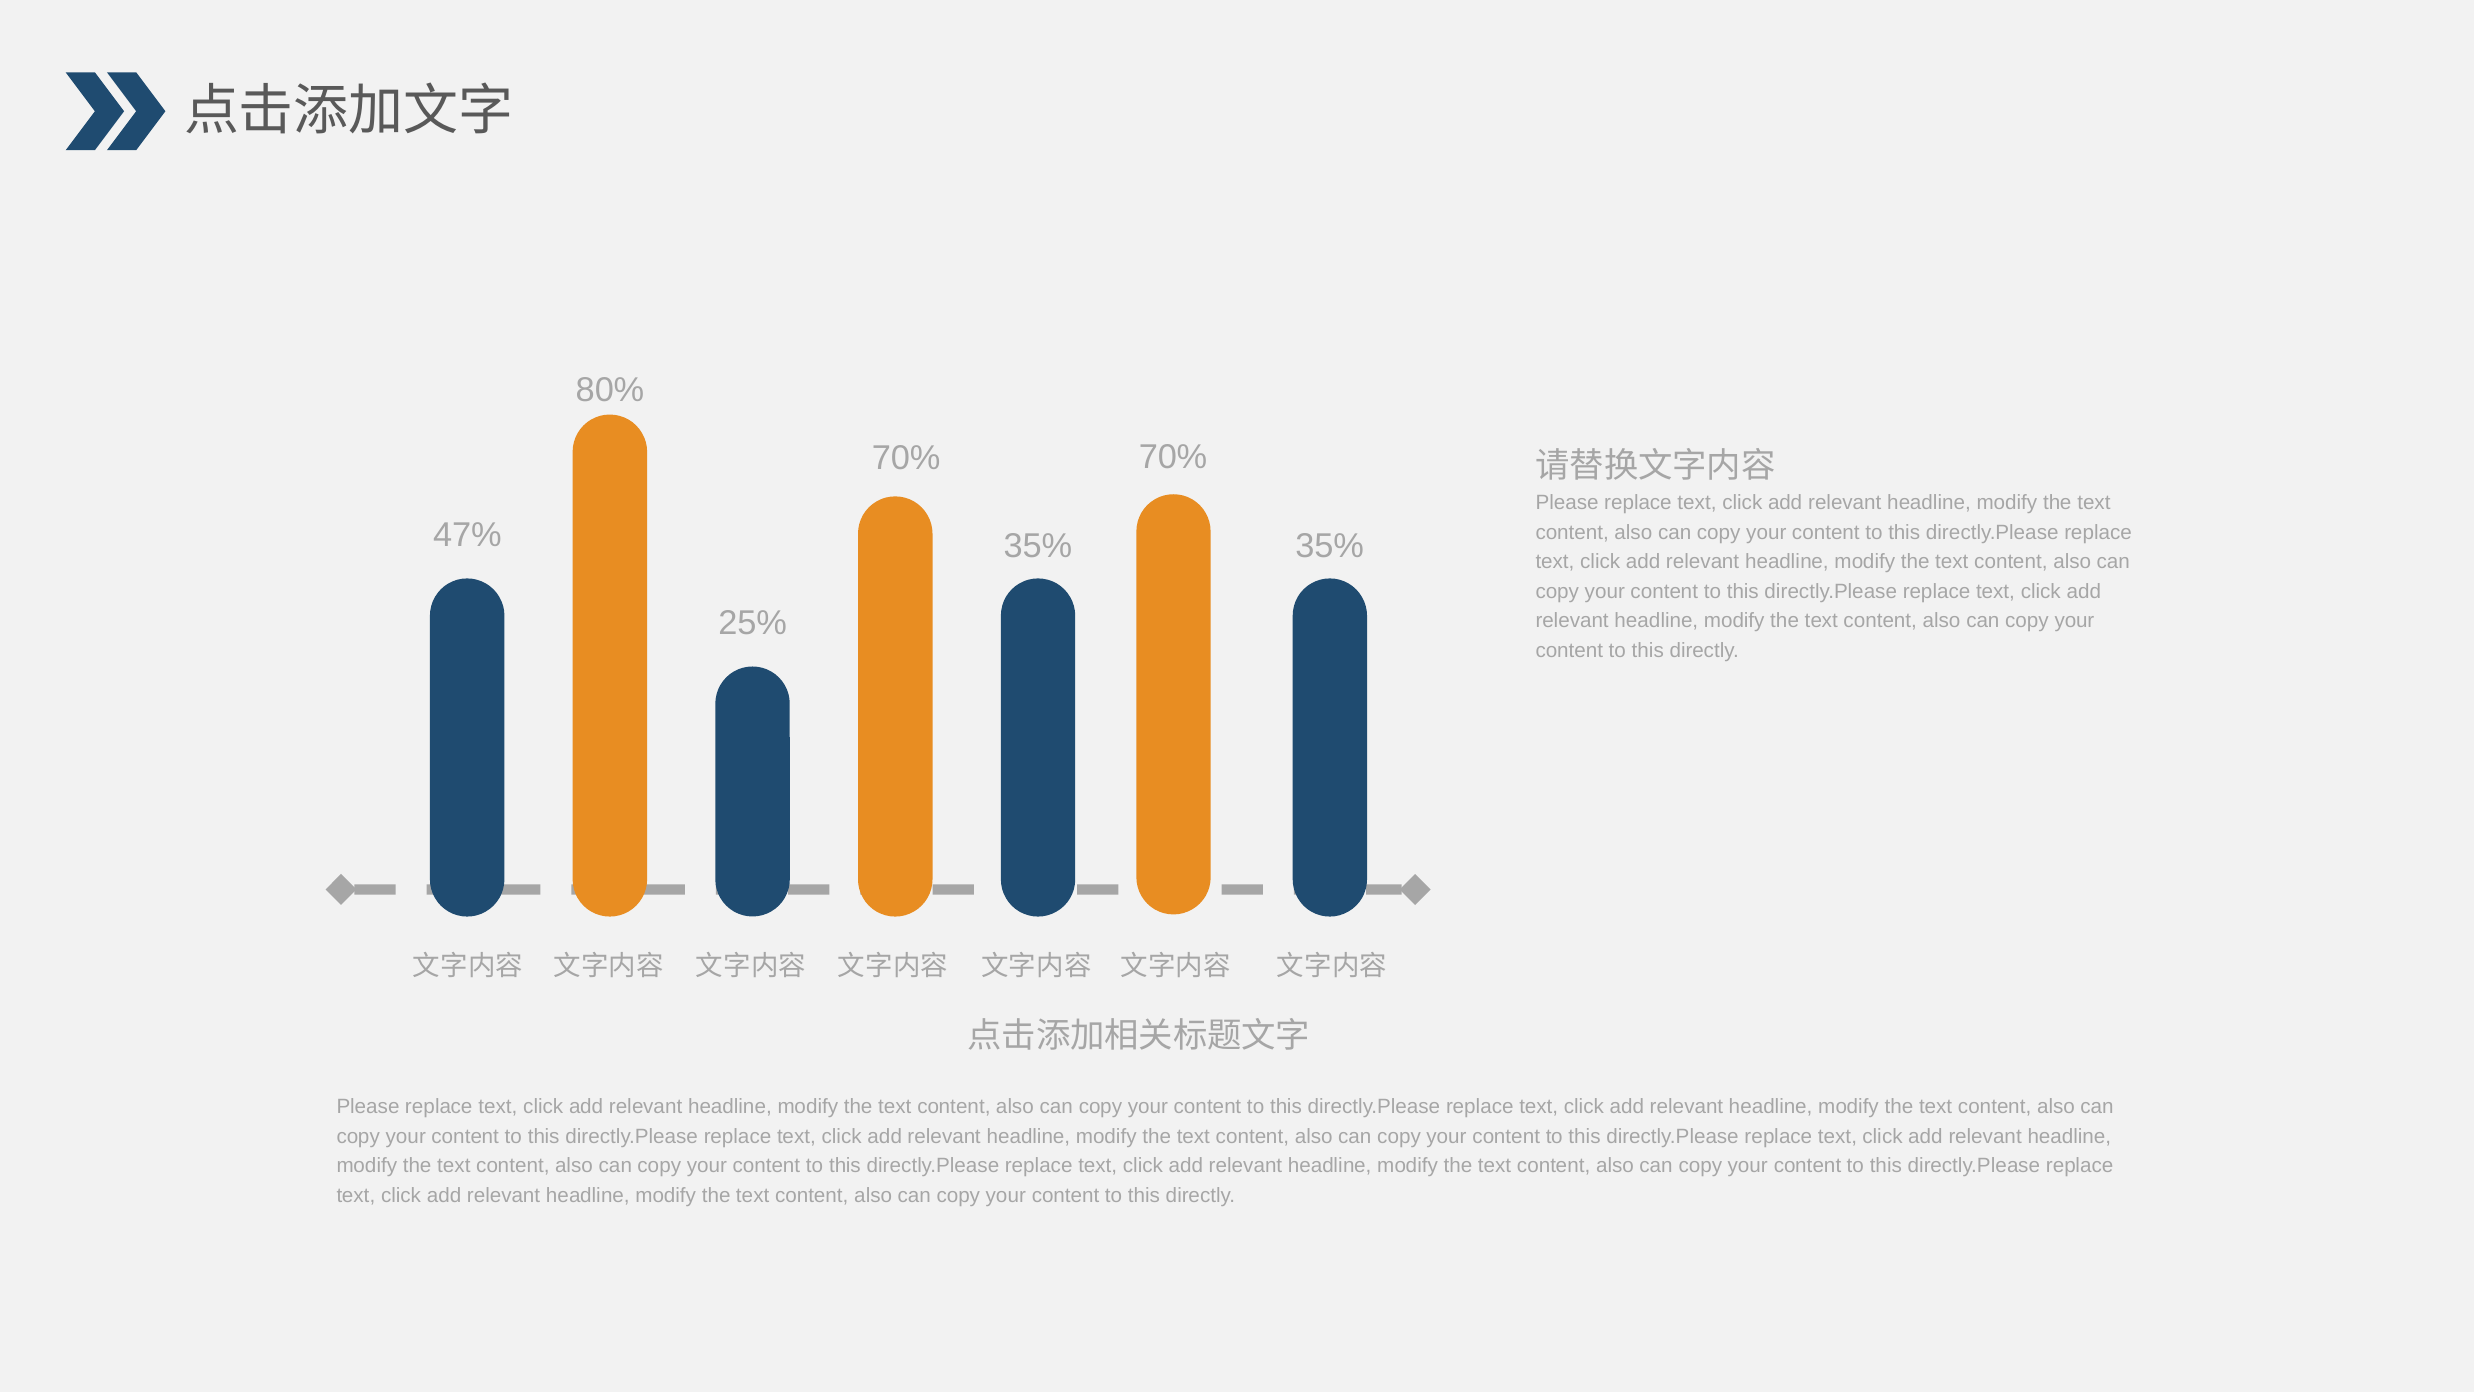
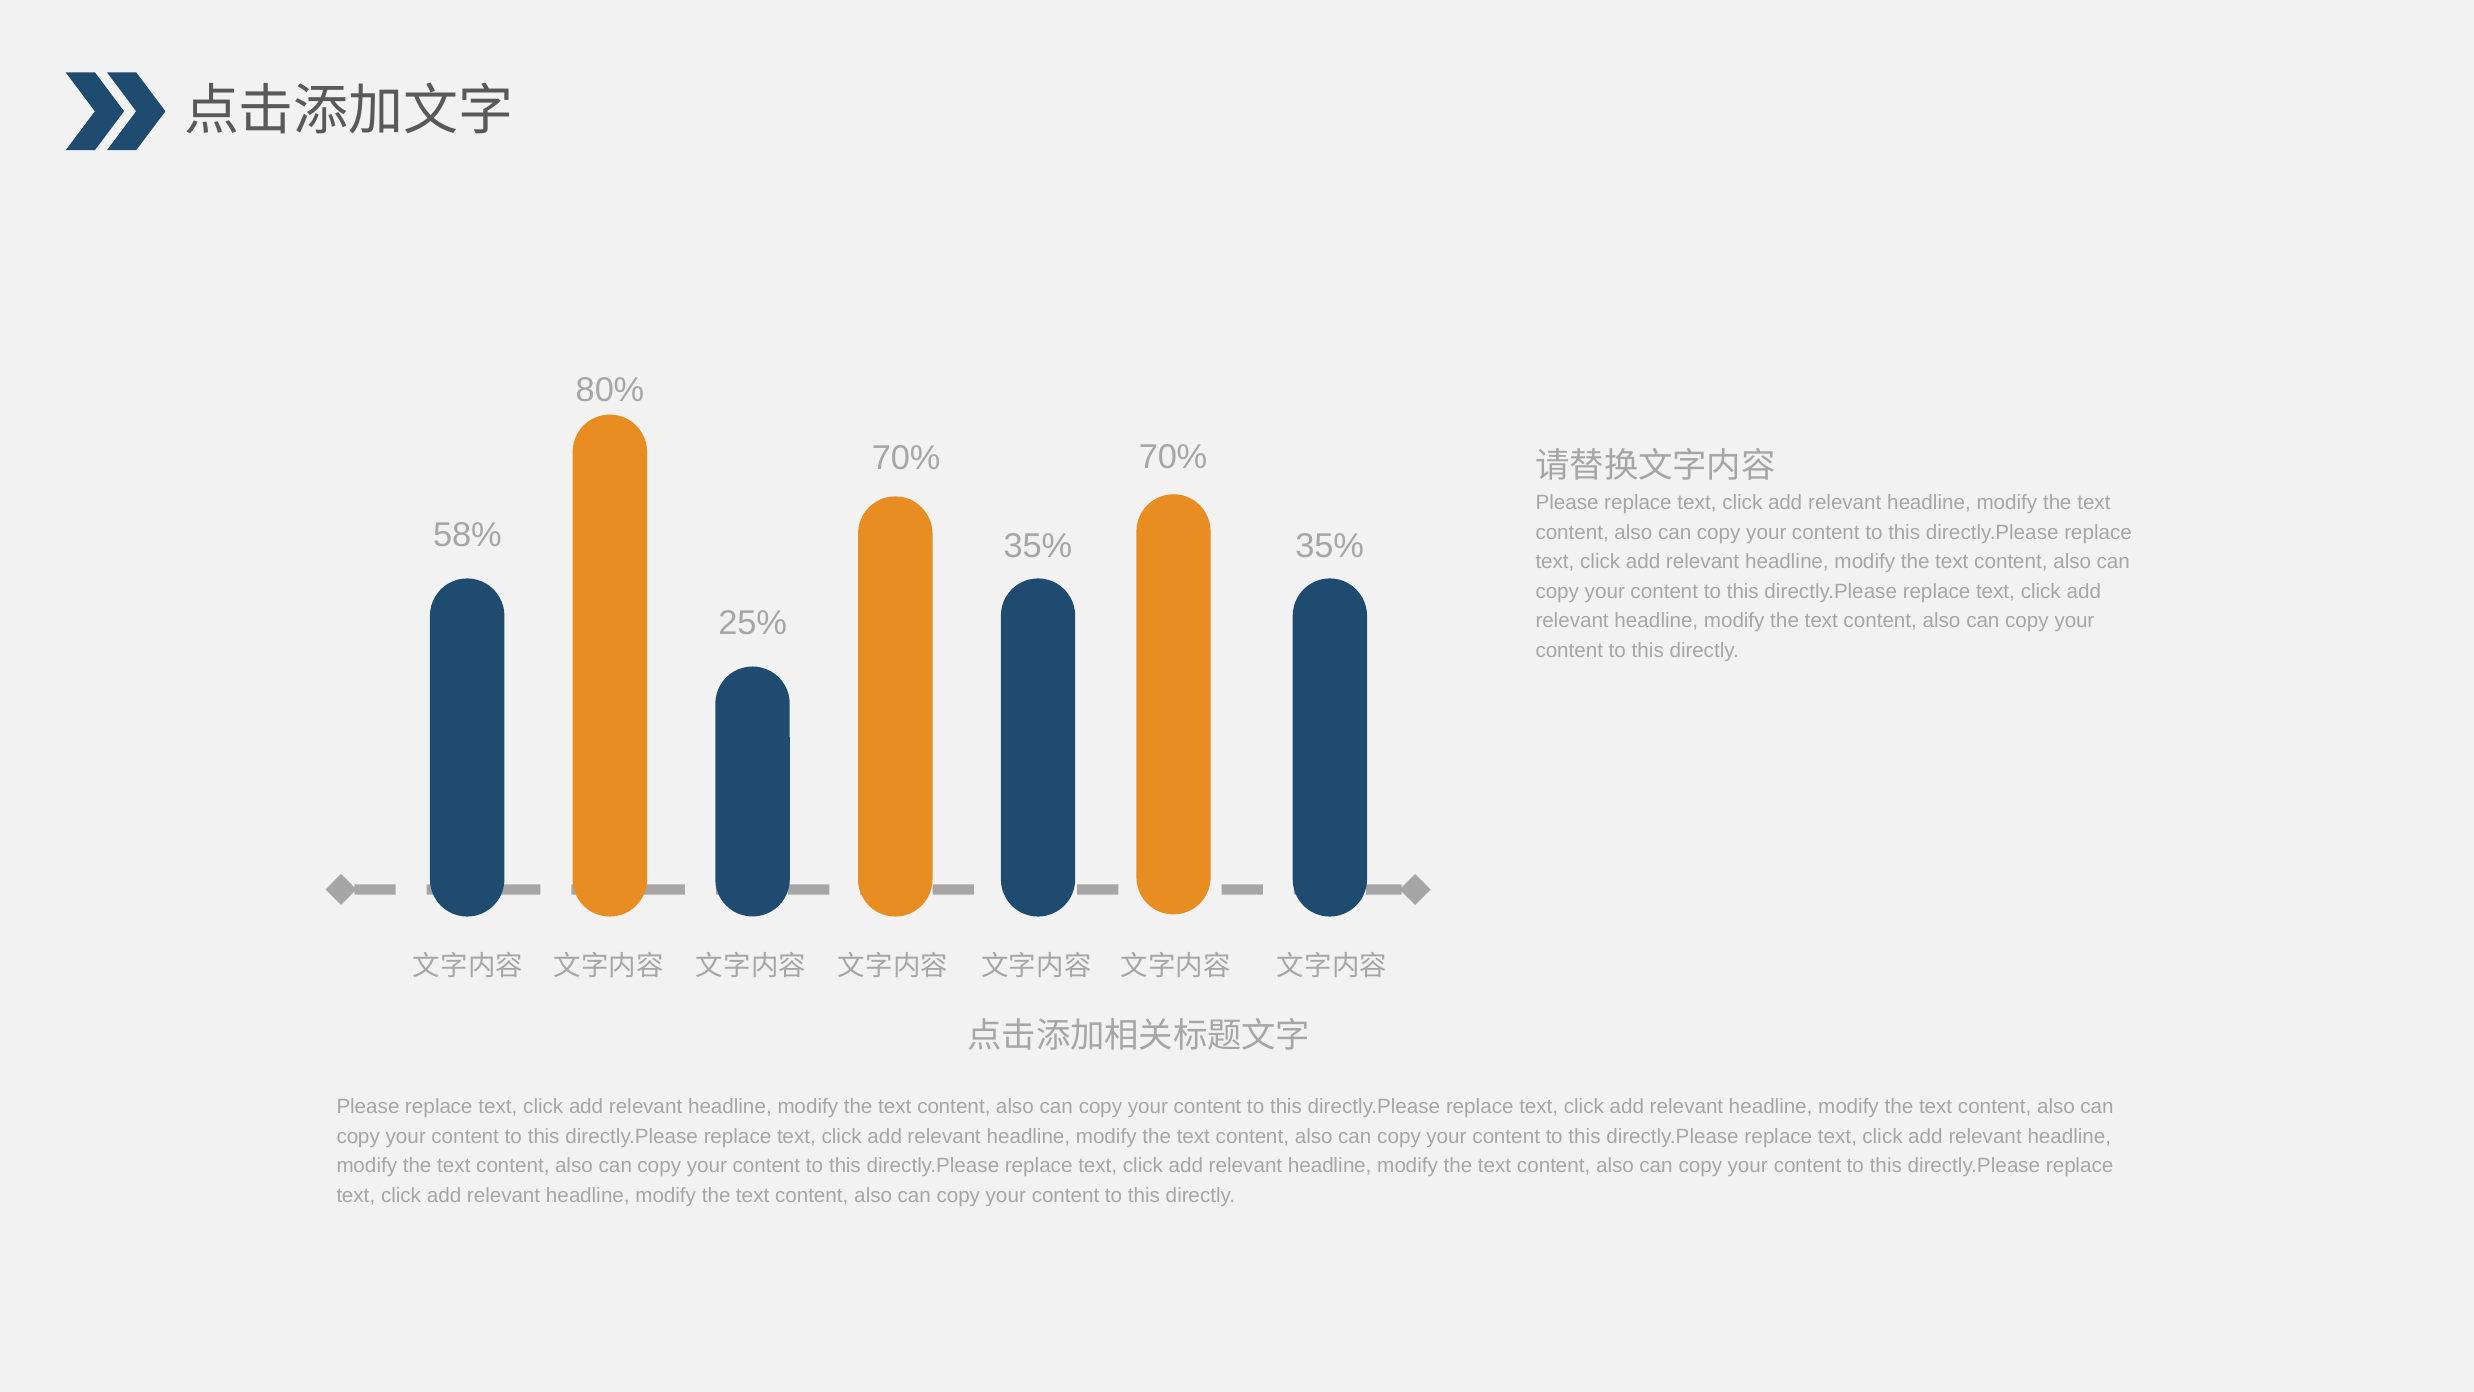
47%: 47% -> 58%
